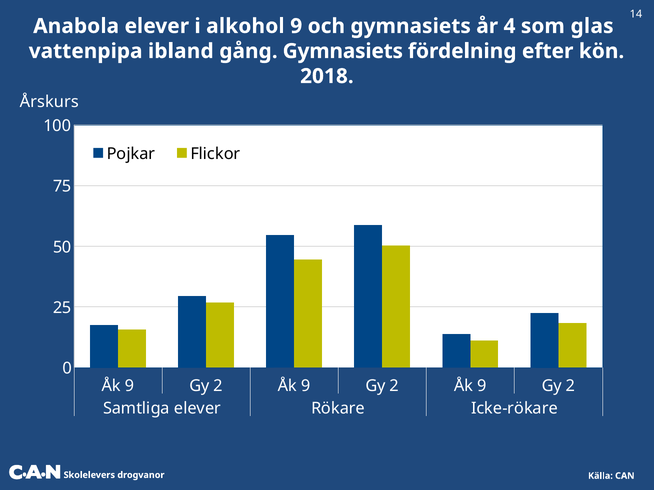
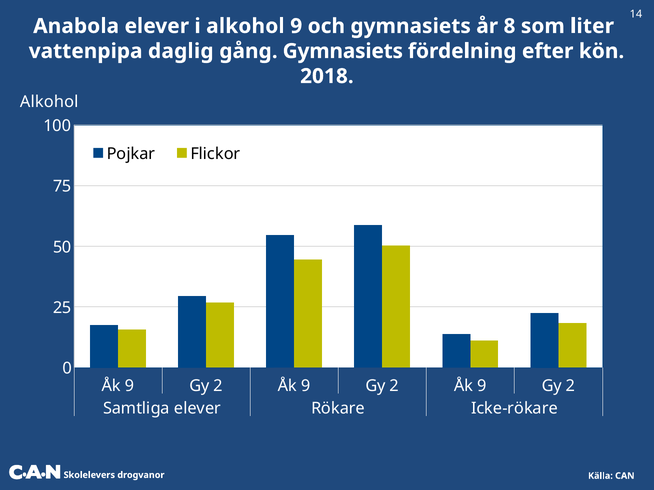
4: 4 -> 8
glas: glas -> liter
ibland: ibland -> daglig
Årskurs at (49, 102): Årskurs -> Alkohol
